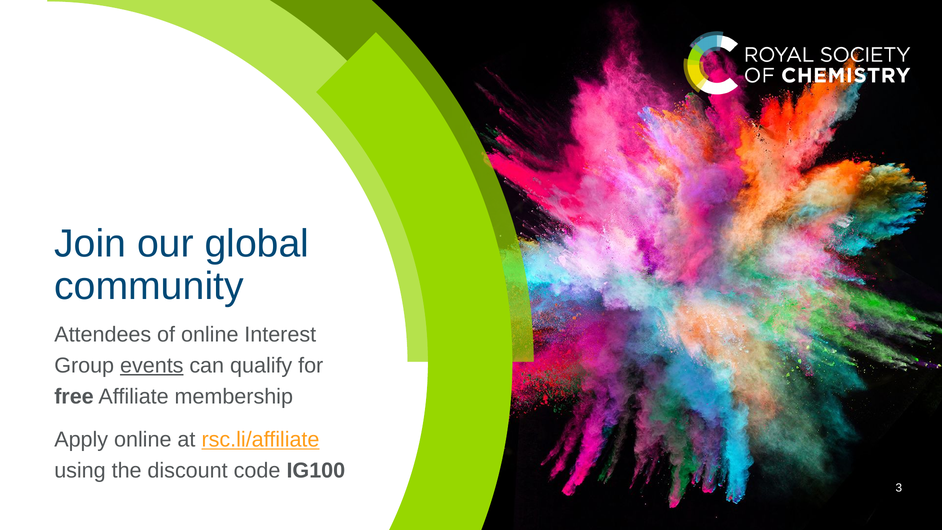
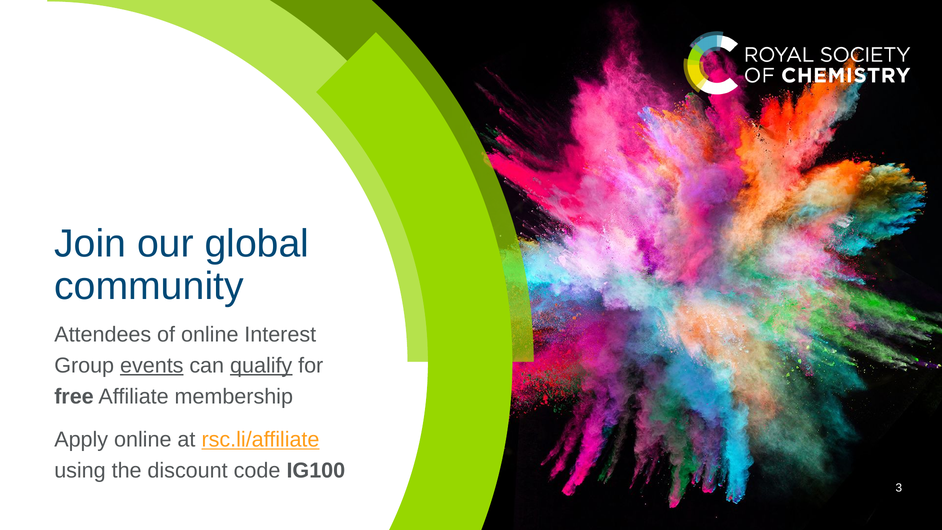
qualify underline: none -> present
